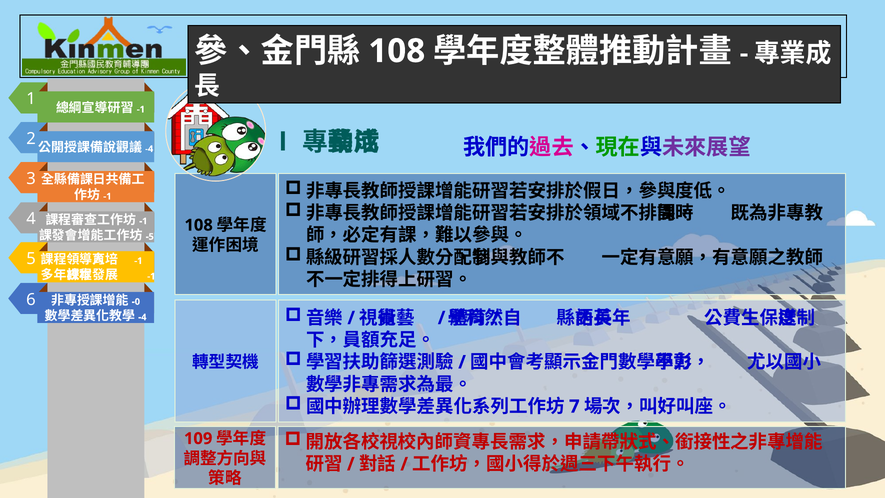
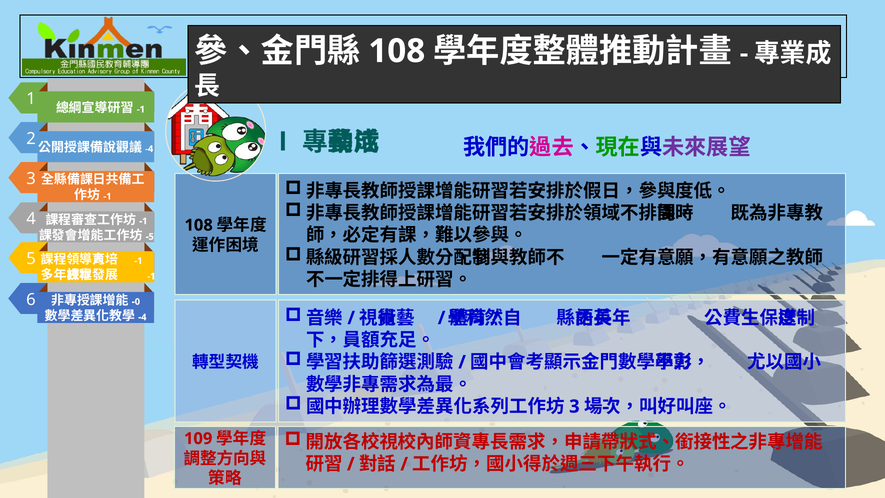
7 at (574, 406): 7 -> 3
